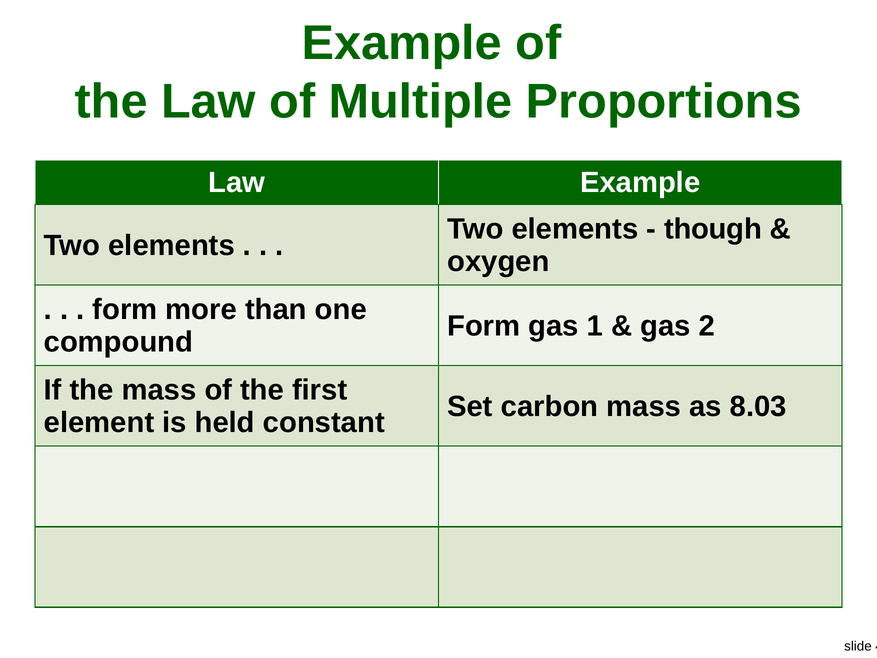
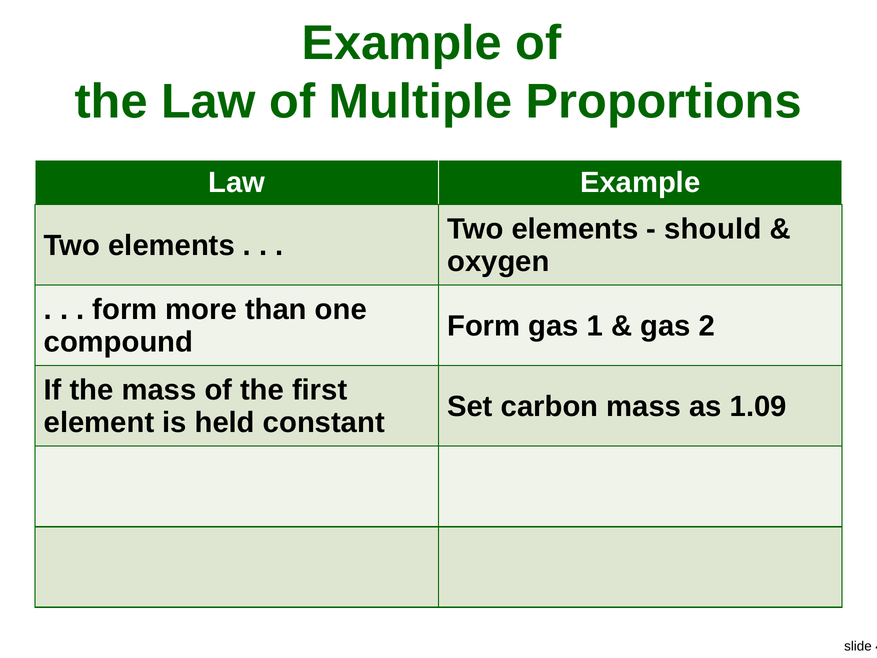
though: though -> should
8.03: 8.03 -> 1.09
